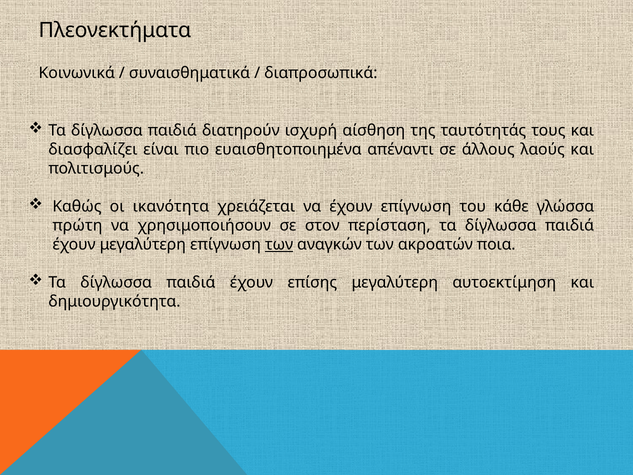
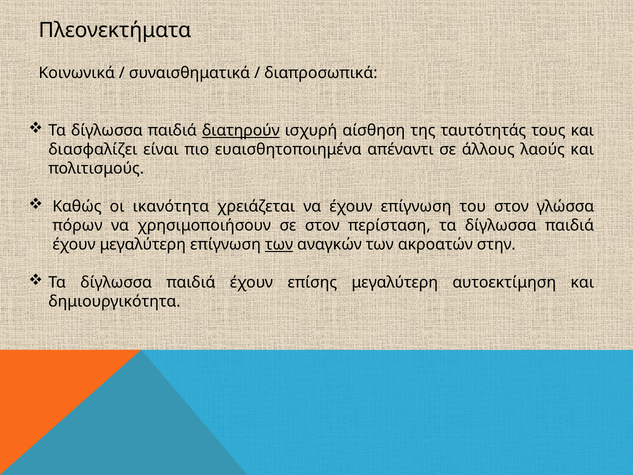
διατηρούν underline: none -> present
του κάθε: κάθε -> στον
πρώτη: πρώτη -> πόρων
ποια: ποια -> στην
